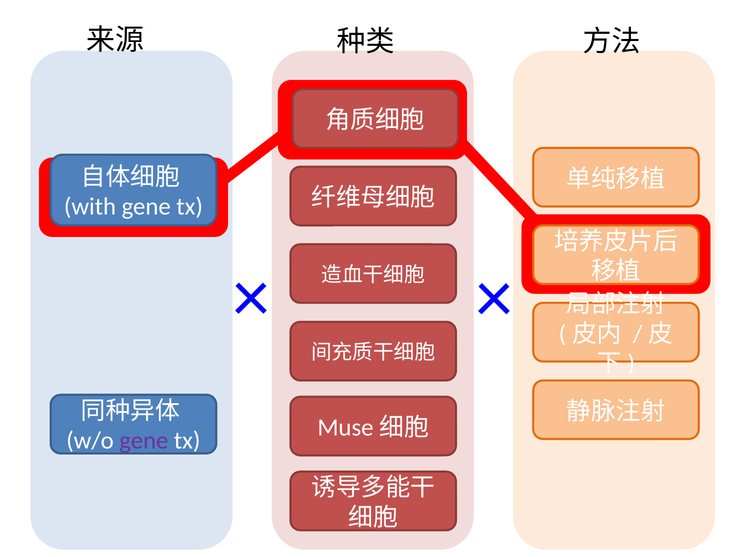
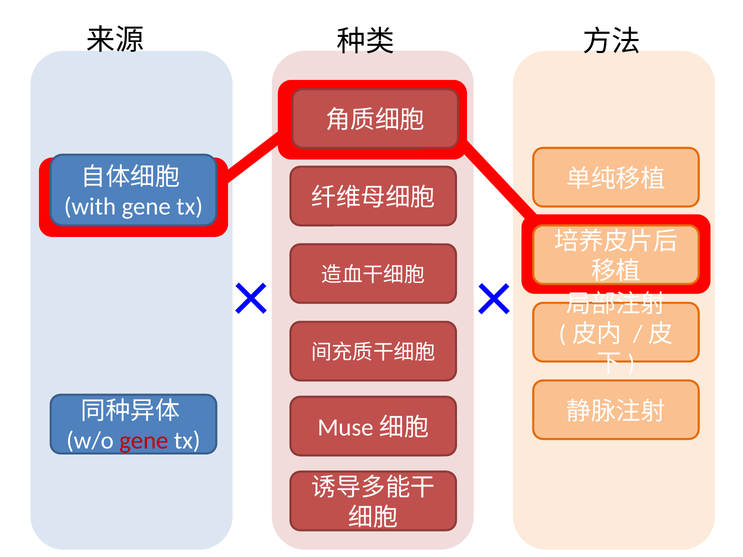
gene at (144, 441) colour: purple -> red
